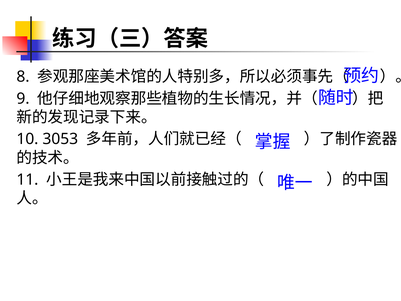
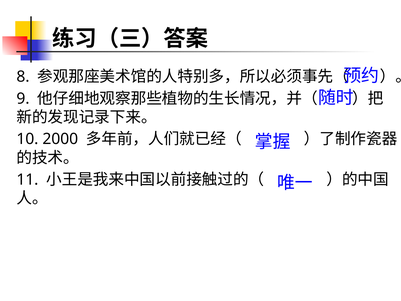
3053: 3053 -> 2000
